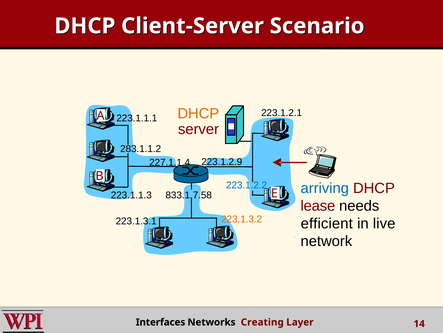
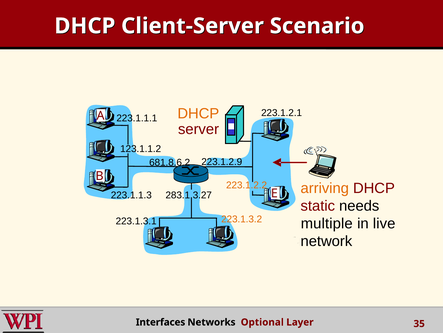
283.1.1.2: 283.1.1.2 -> 123.1.1.2
227.1.1.4: 227.1.1.4 -> 681.8.6.2
223.1.2.2 colour: blue -> orange
arriving colour: blue -> orange
833.1.7.58: 833.1.7.58 -> 283.1.3.27
lease: lease -> static
efficient: efficient -> multiple
Creating: Creating -> Optional
14: 14 -> 35
